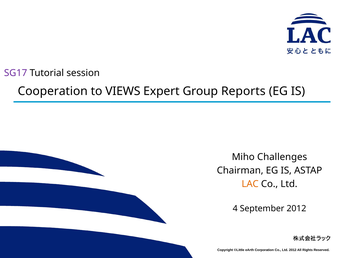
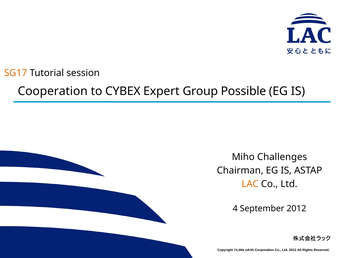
SG17 colour: purple -> orange
VIEWS: VIEWS -> CYBEX
Reports: Reports -> Possible
